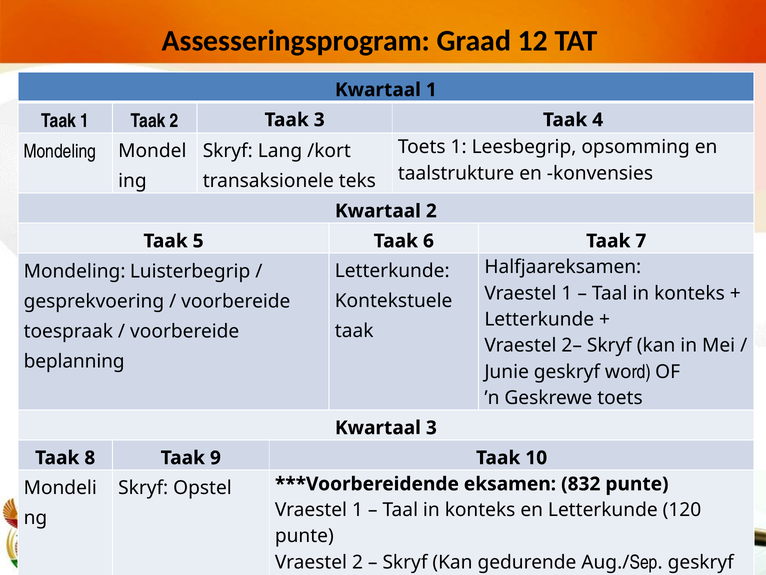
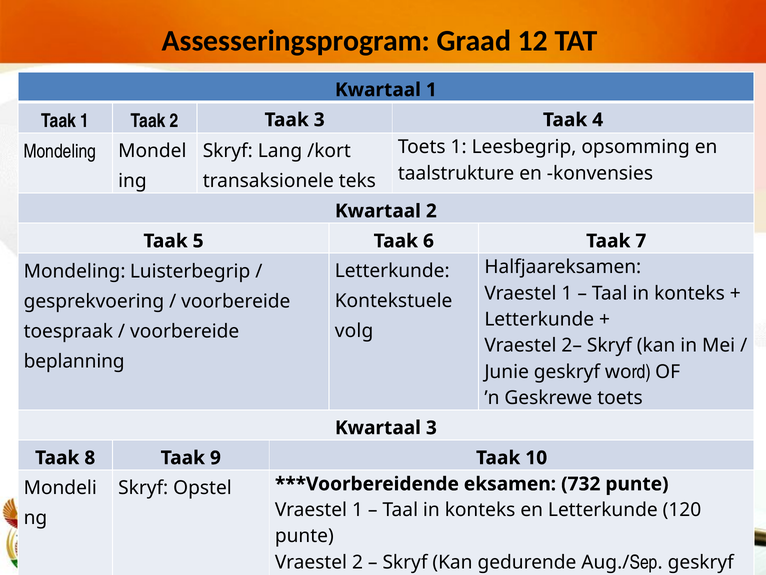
taak at (354, 331): taak -> volg
832: 832 -> 732
